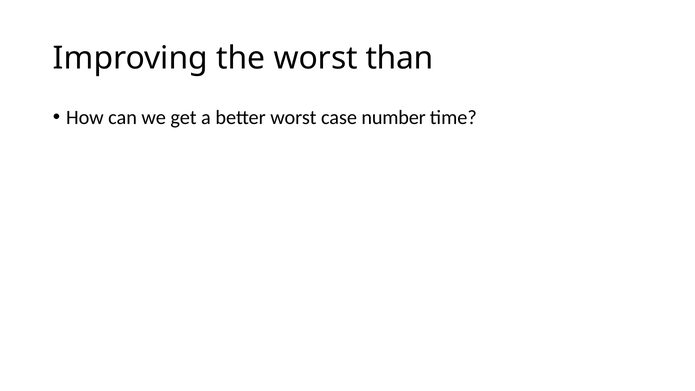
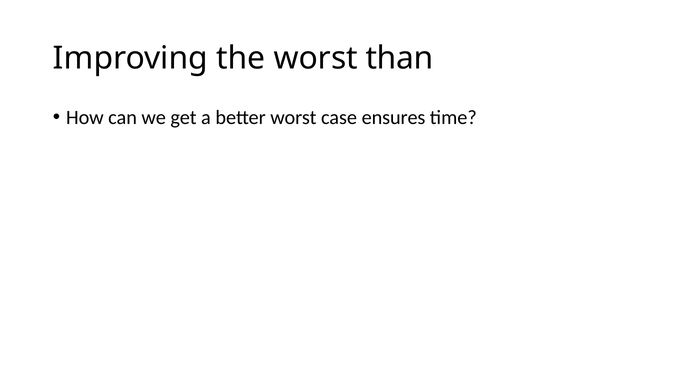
number: number -> ensures
